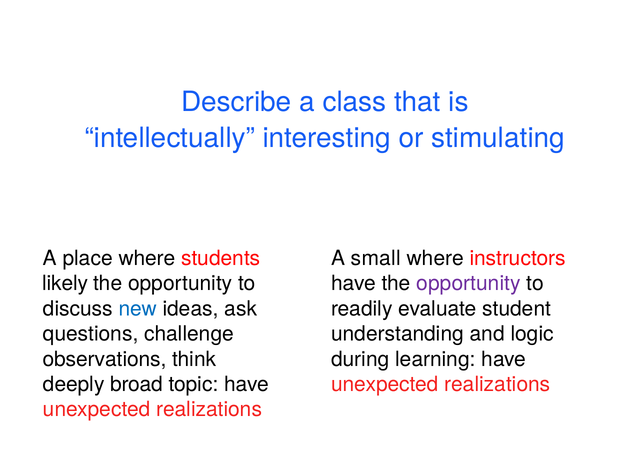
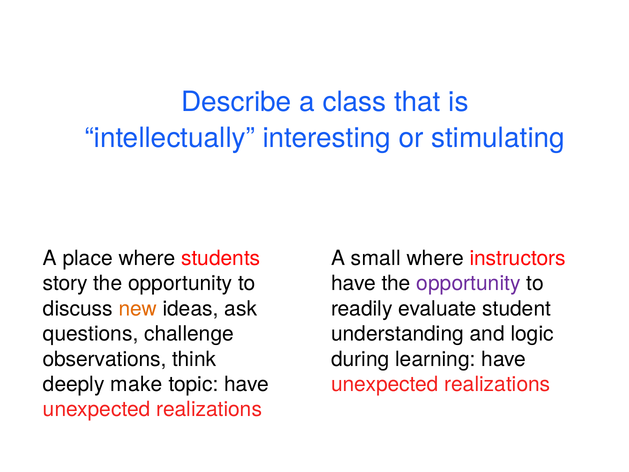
likely: likely -> story
new colour: blue -> orange
broad: broad -> make
